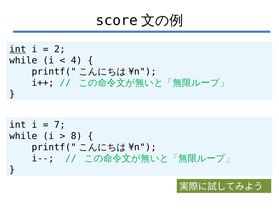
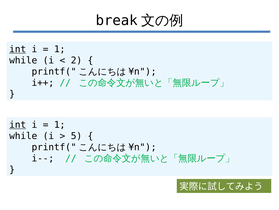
score: score -> break
2 at (60, 49): 2 -> 1
4: 4 -> 2
int at (18, 124) underline: none -> present
7 at (60, 124): 7 -> 1
8: 8 -> 5
